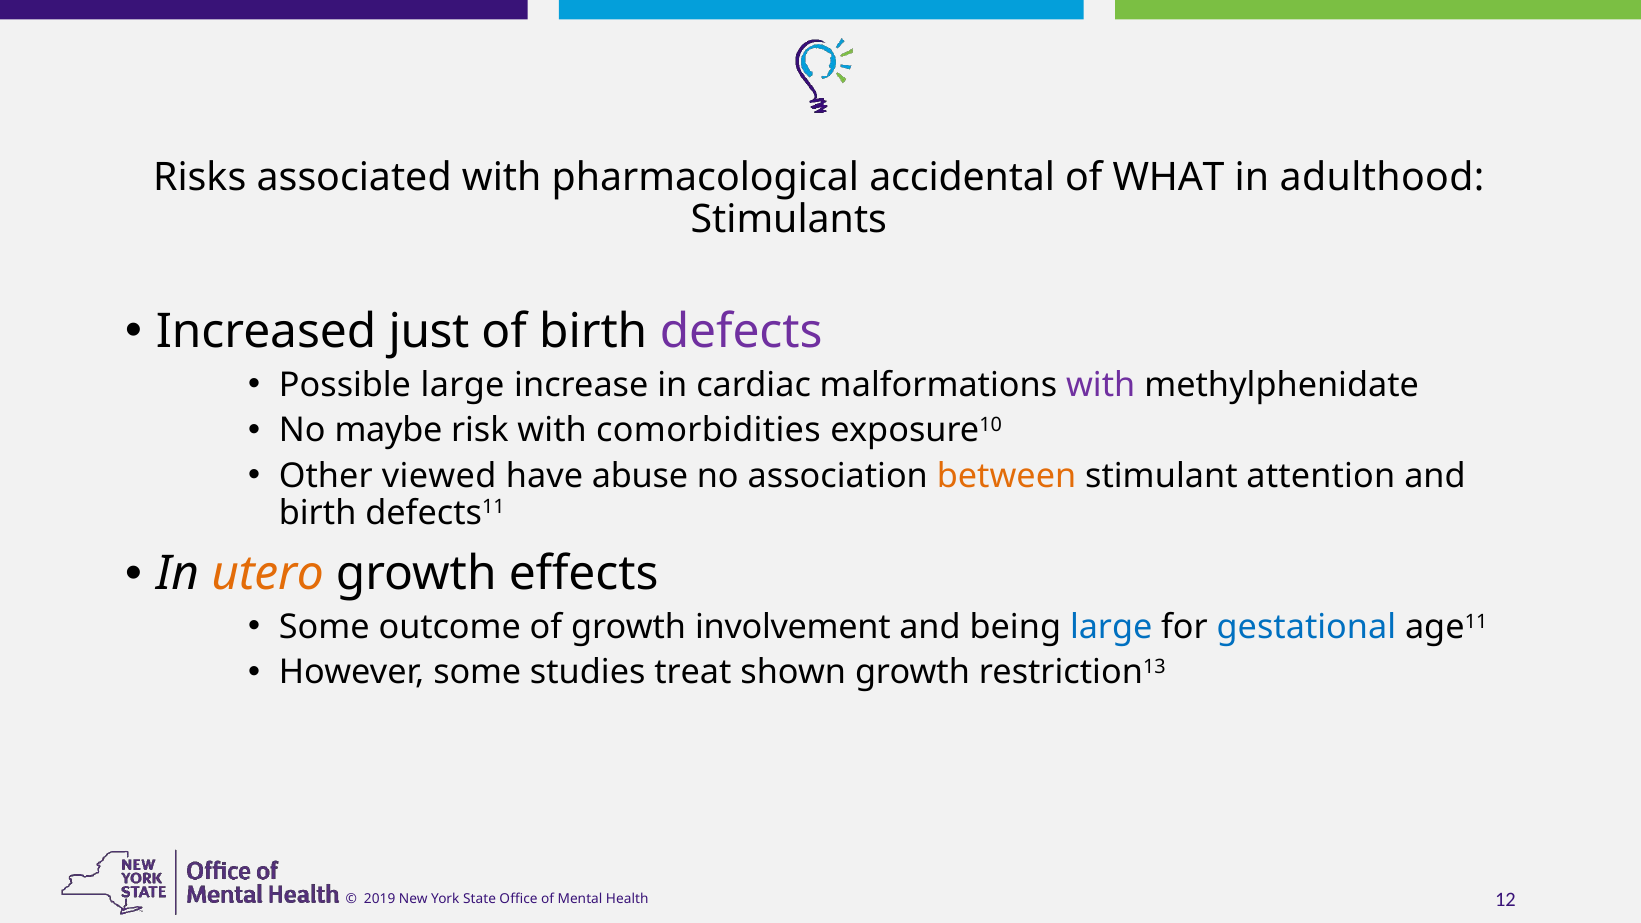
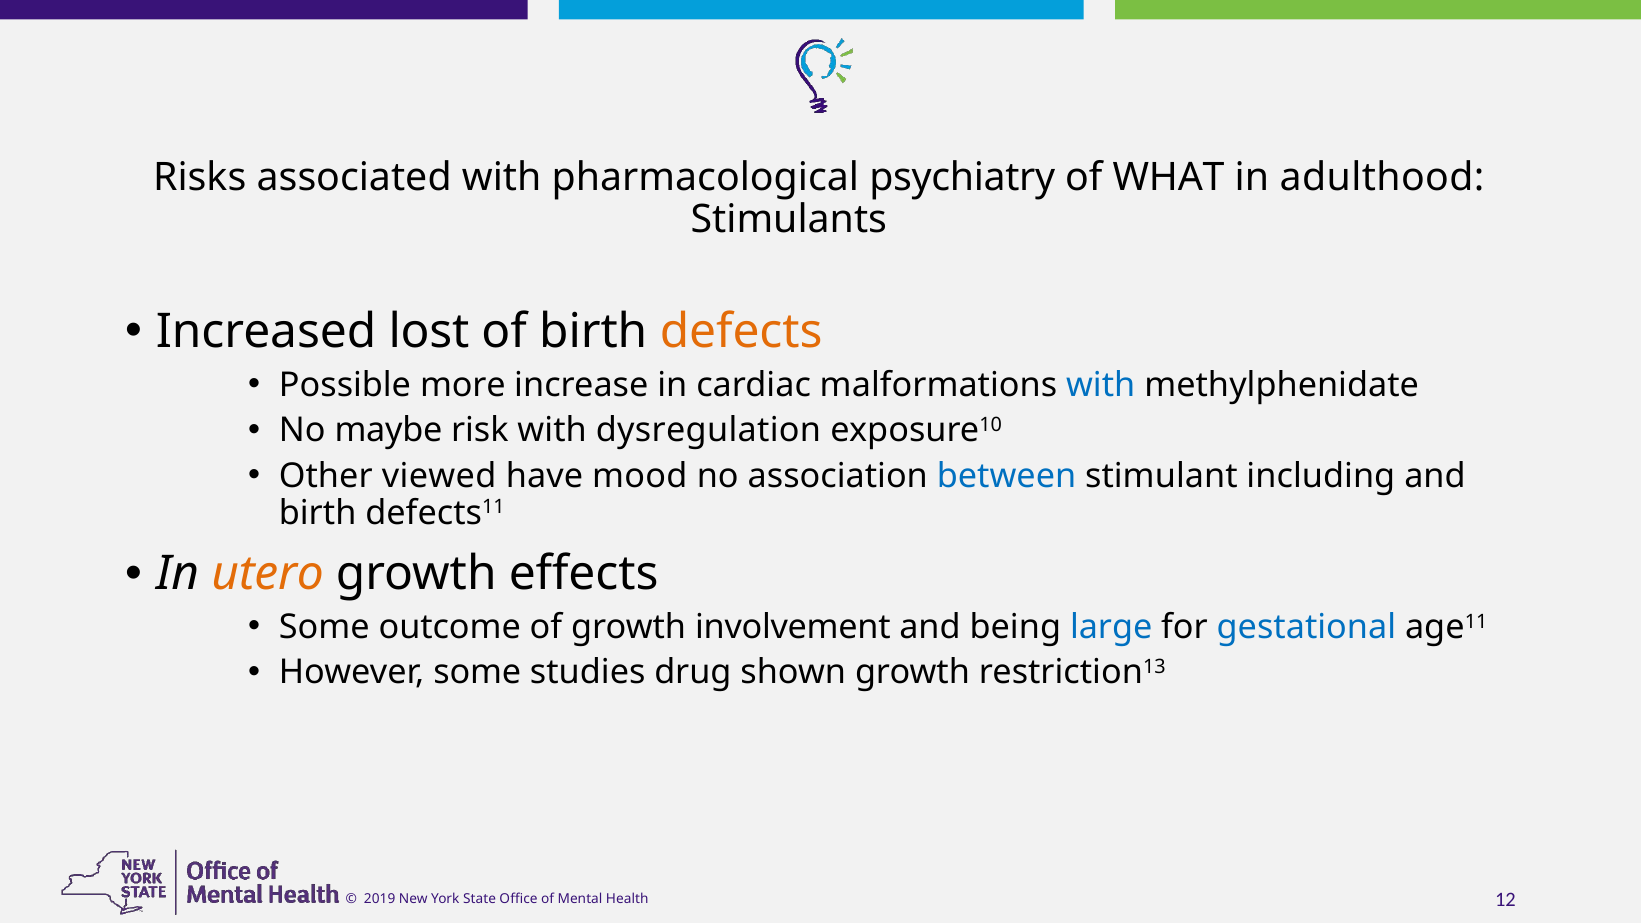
accidental: accidental -> psychiatry
just: just -> lost
defects colour: purple -> orange
Possible large: large -> more
with at (1101, 385) colour: purple -> blue
comorbidities: comorbidities -> dysregulation
abuse: abuse -> mood
between colour: orange -> blue
attention: attention -> including
treat: treat -> drug
